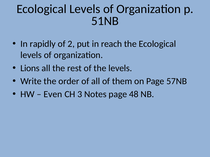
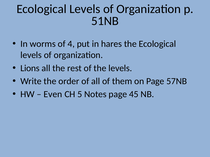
rapidly: rapidly -> worms
2: 2 -> 4
reach: reach -> hares
3: 3 -> 5
48: 48 -> 45
